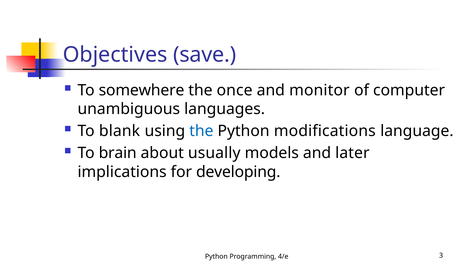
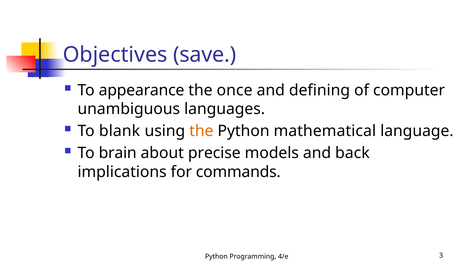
somewhere: somewhere -> appearance
monitor: monitor -> defining
the at (201, 131) colour: blue -> orange
modifications: modifications -> mathematical
usually: usually -> precise
later: later -> back
developing: developing -> commands
